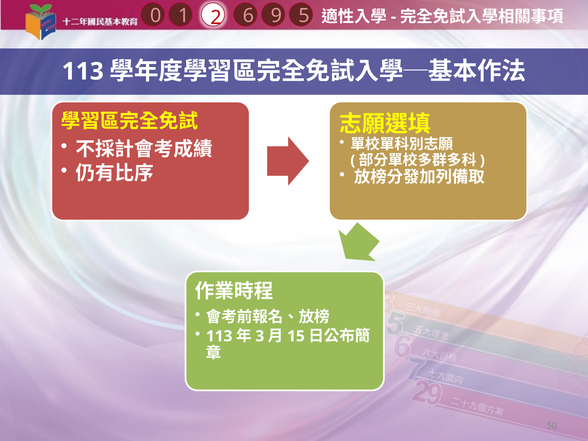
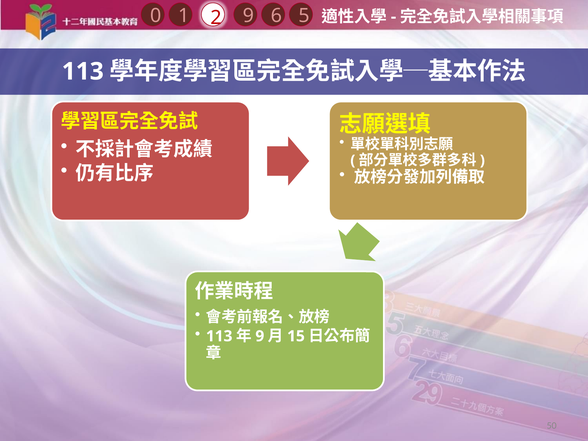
9: 9 -> 6
2 6: 6 -> 9
3 at (260, 336): 3 -> 9
